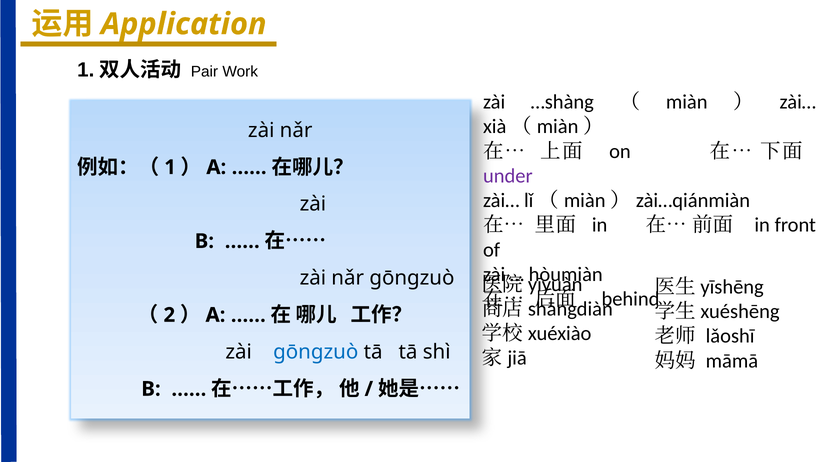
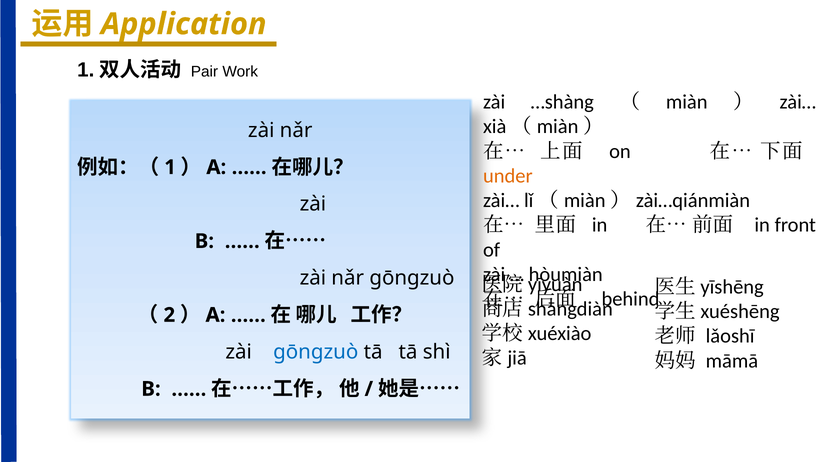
under colour: purple -> orange
